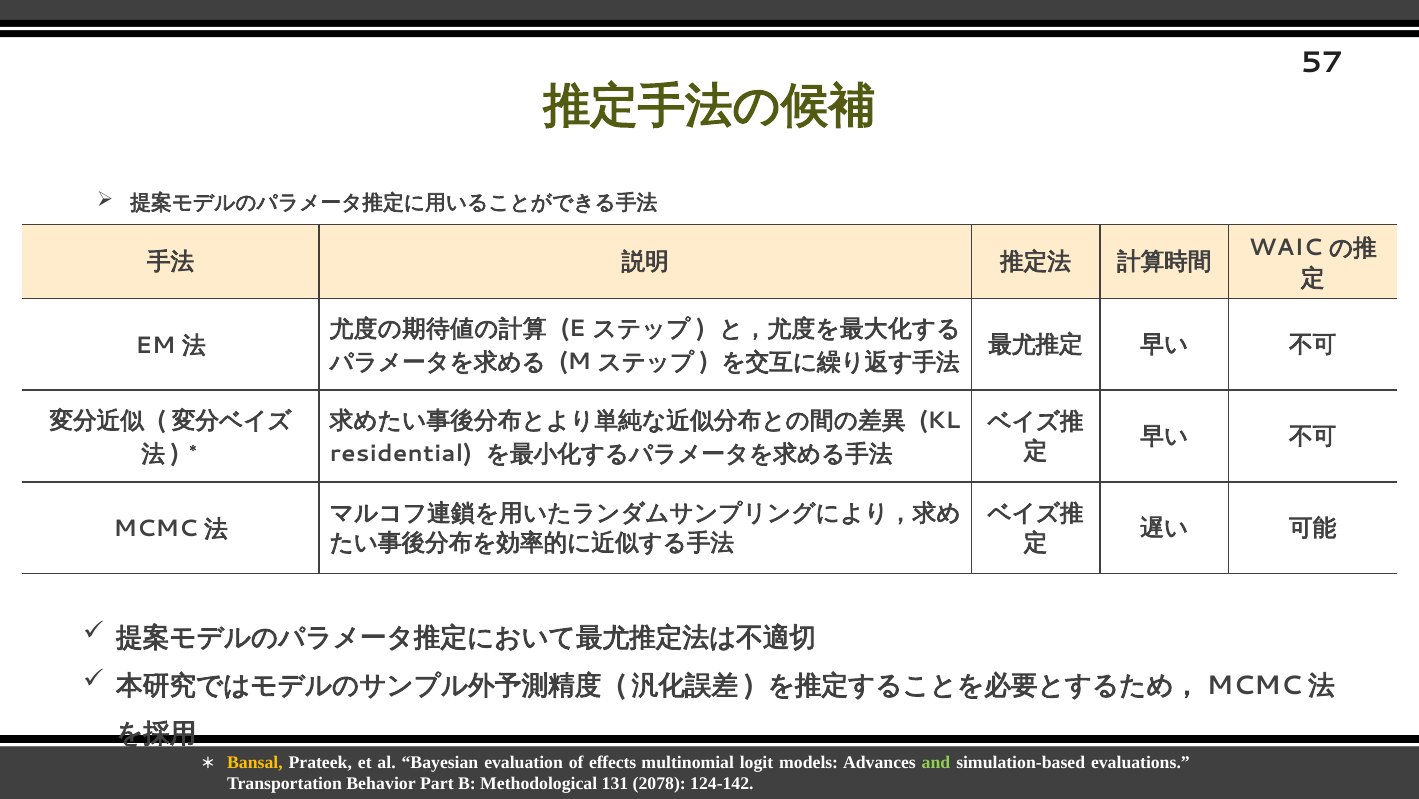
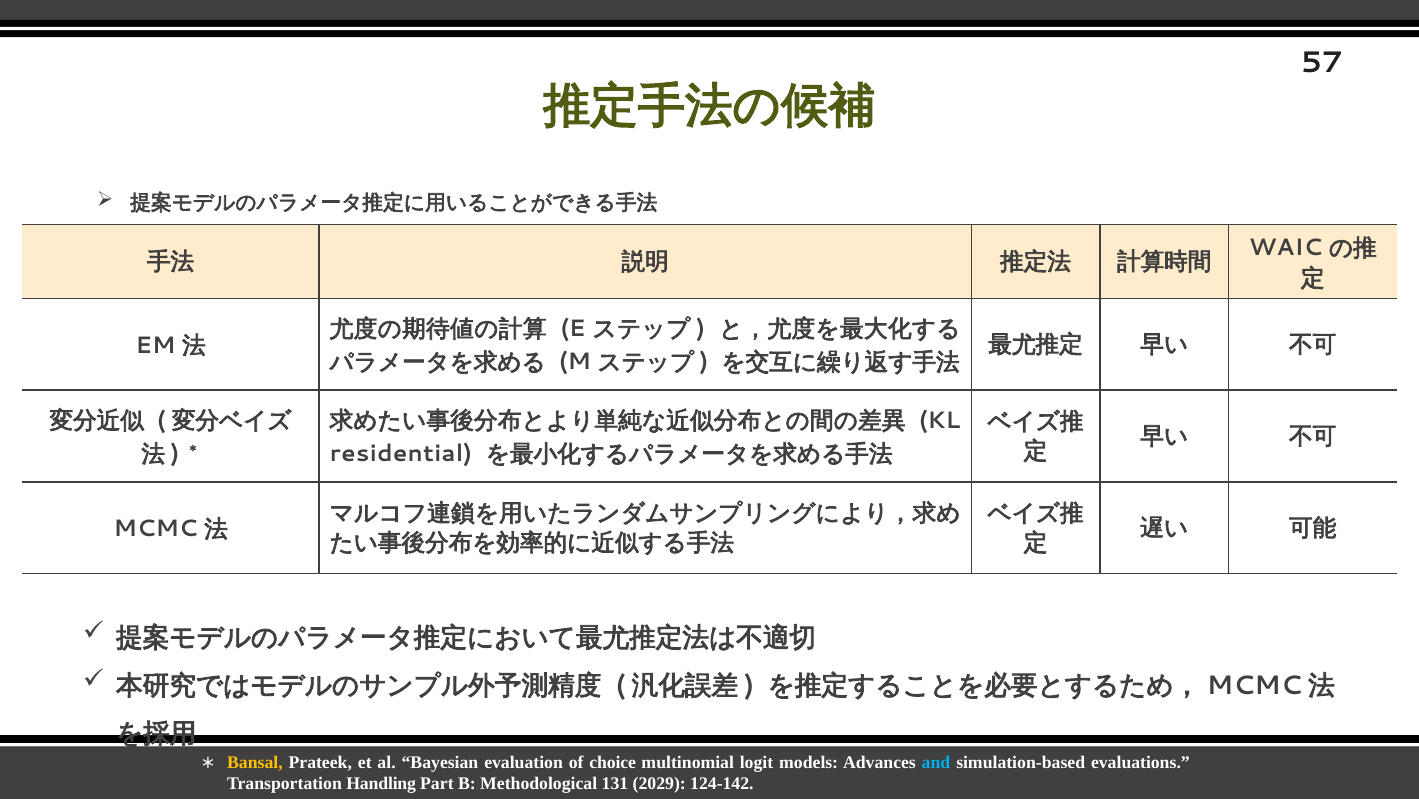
effects: effects -> choice
and colour: light green -> light blue
Behavior: Behavior -> Handling
2078: 2078 -> 2029
